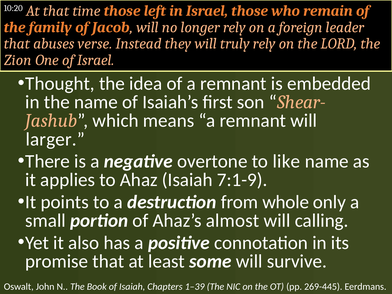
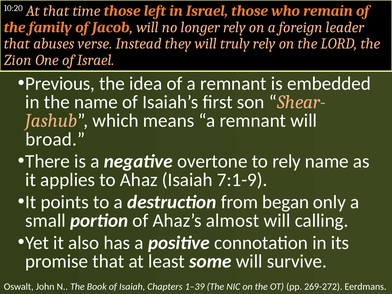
Thought: Thought -> Previous
larger: larger -> broad
to like: like -> rely
whole: whole -> began
269-445: 269-445 -> 269-272
